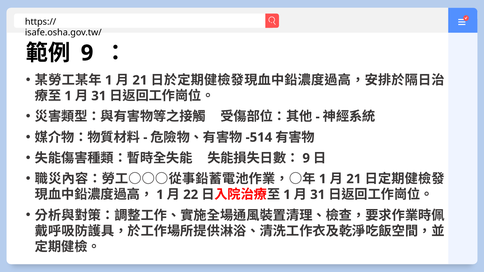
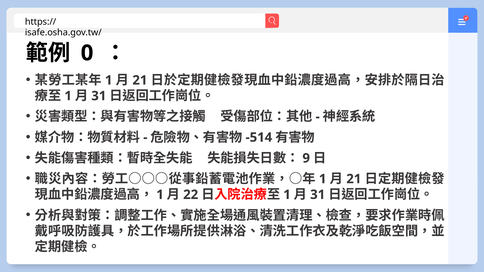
9 at (87, 53): 9 -> 0
